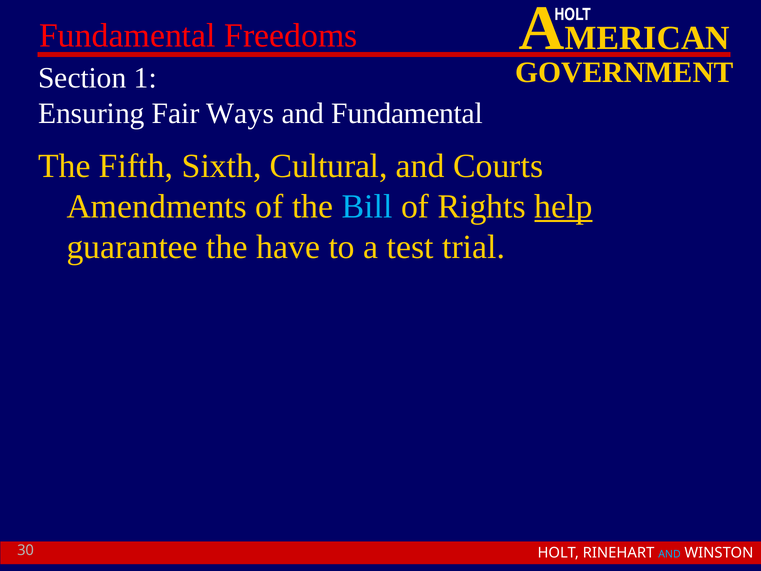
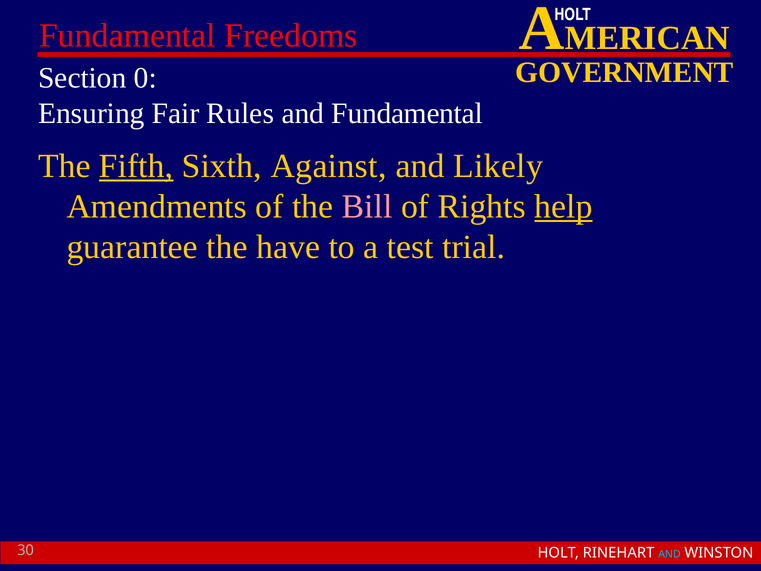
1: 1 -> 0
Ways: Ways -> Rules
Fifth underline: none -> present
Cultural: Cultural -> Against
Courts: Courts -> Likely
Bill colour: light blue -> pink
